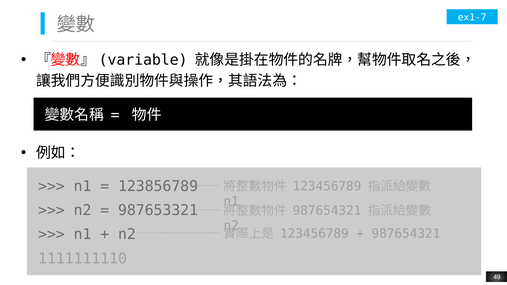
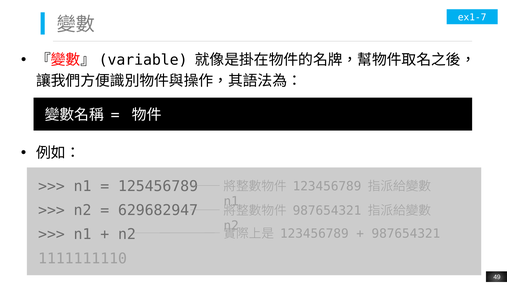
123856789: 123856789 -> 125456789
987653321: 987653321 -> 629682947
